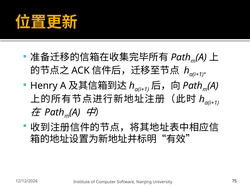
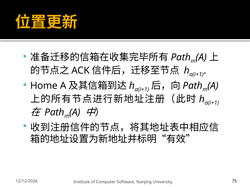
Henry: Henry -> Home
